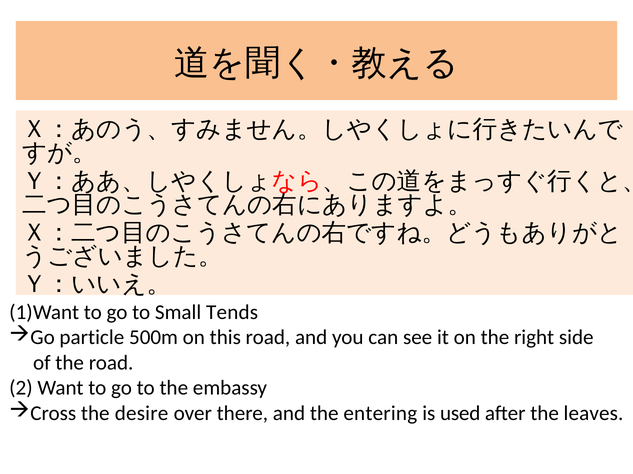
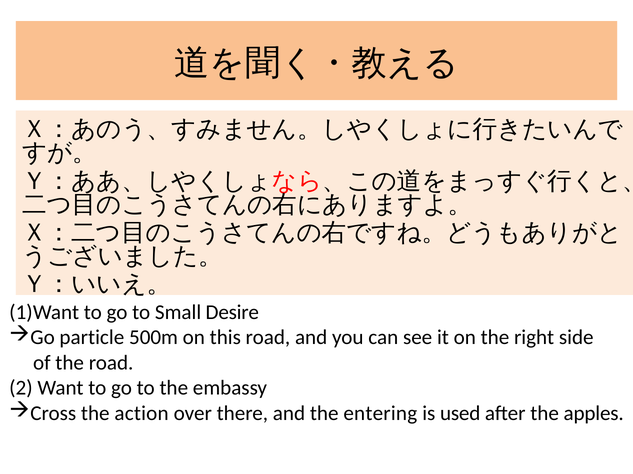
Tends: Tends -> Desire
desire: desire -> action
leaves: leaves -> apples
